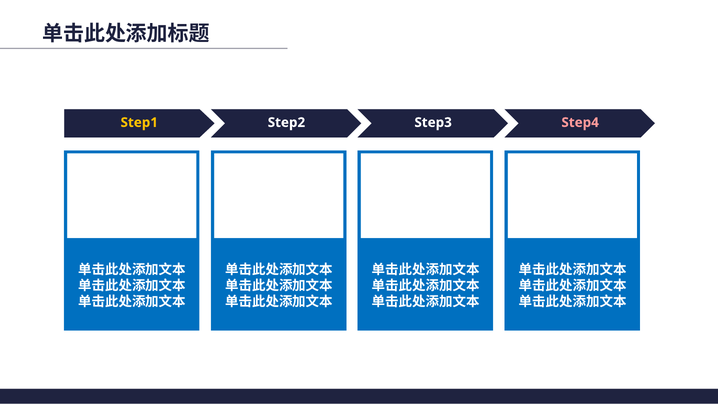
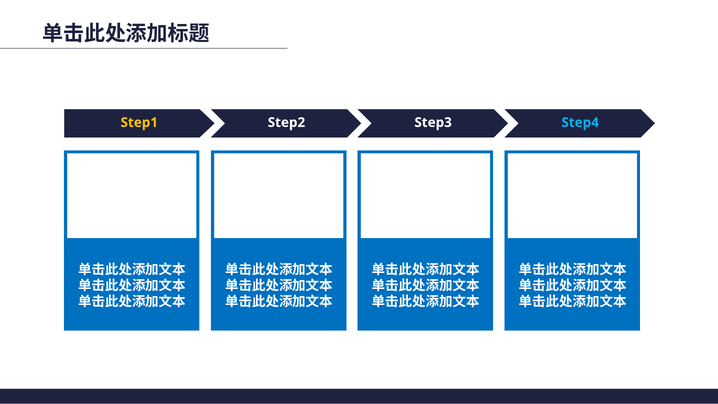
Step4 colour: pink -> light blue
